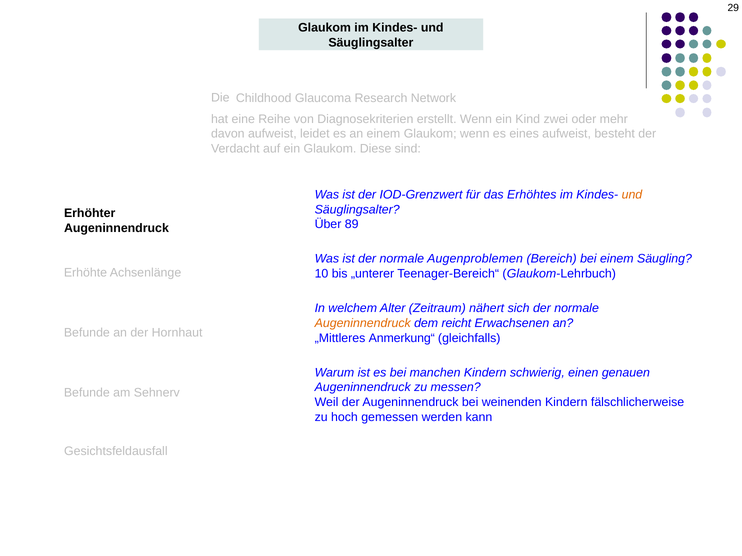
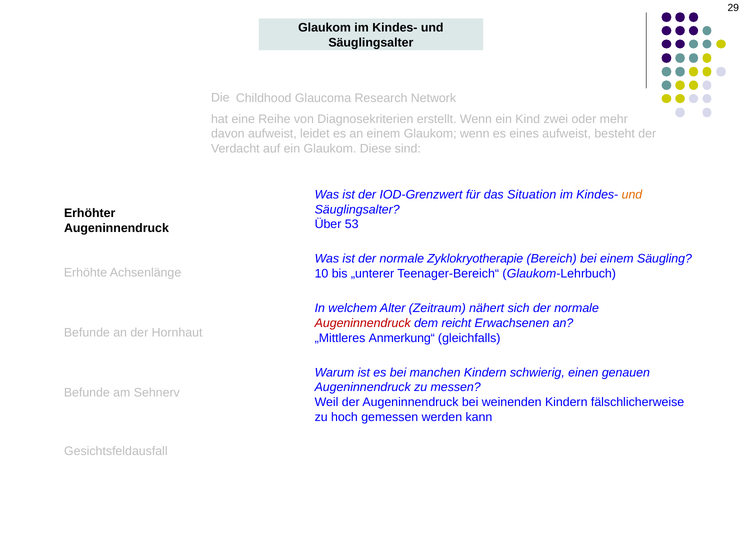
Erhöhtes: Erhöhtes -> Situation
89: 89 -> 53
Augenproblemen: Augenproblemen -> Zyklokryotherapie
Augeninnendruck at (363, 323) colour: orange -> red
